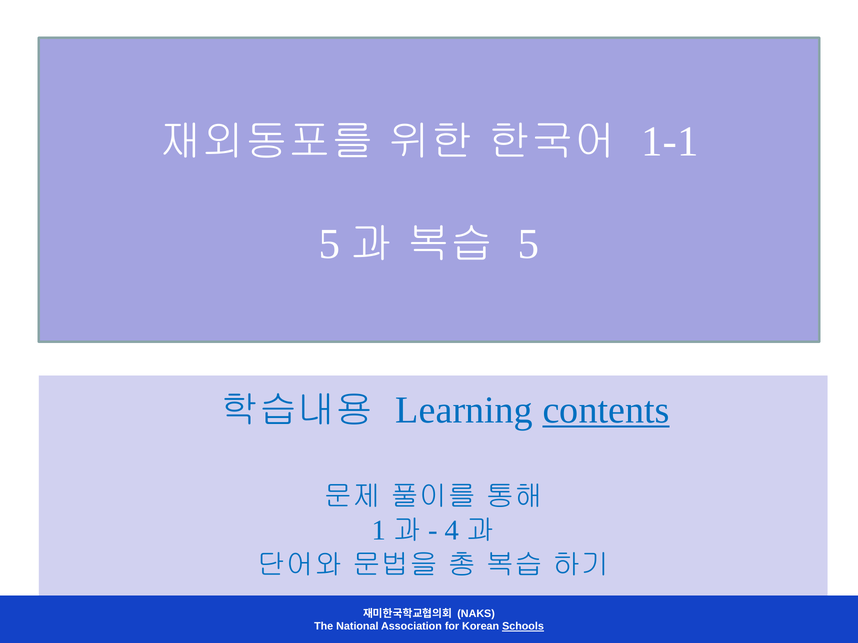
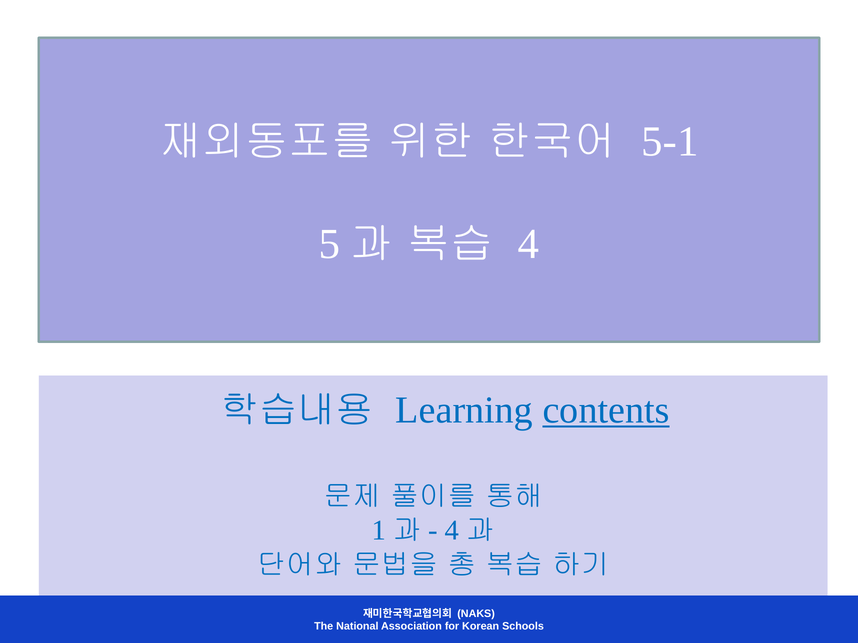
1-1: 1-1 -> 5-1
5 at (529, 244): 5 -> 4
Schools underline: present -> none
